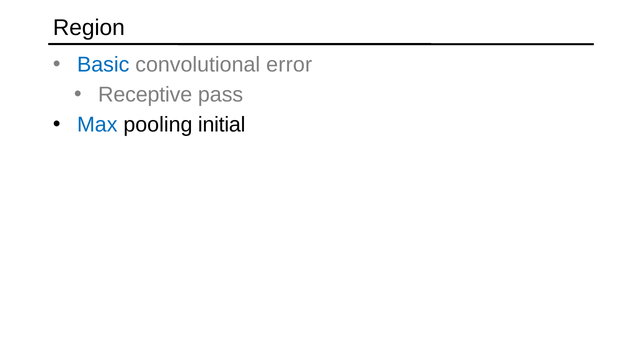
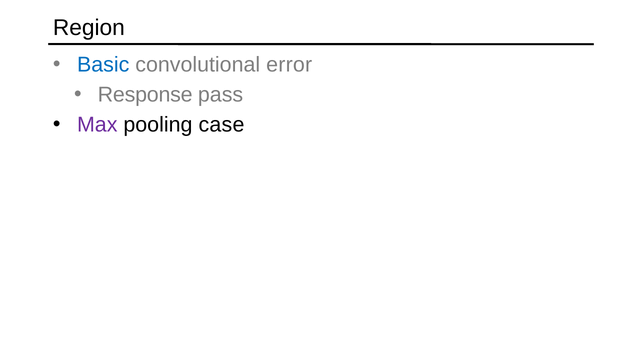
Receptive: Receptive -> Response
Max colour: blue -> purple
initial: initial -> case
